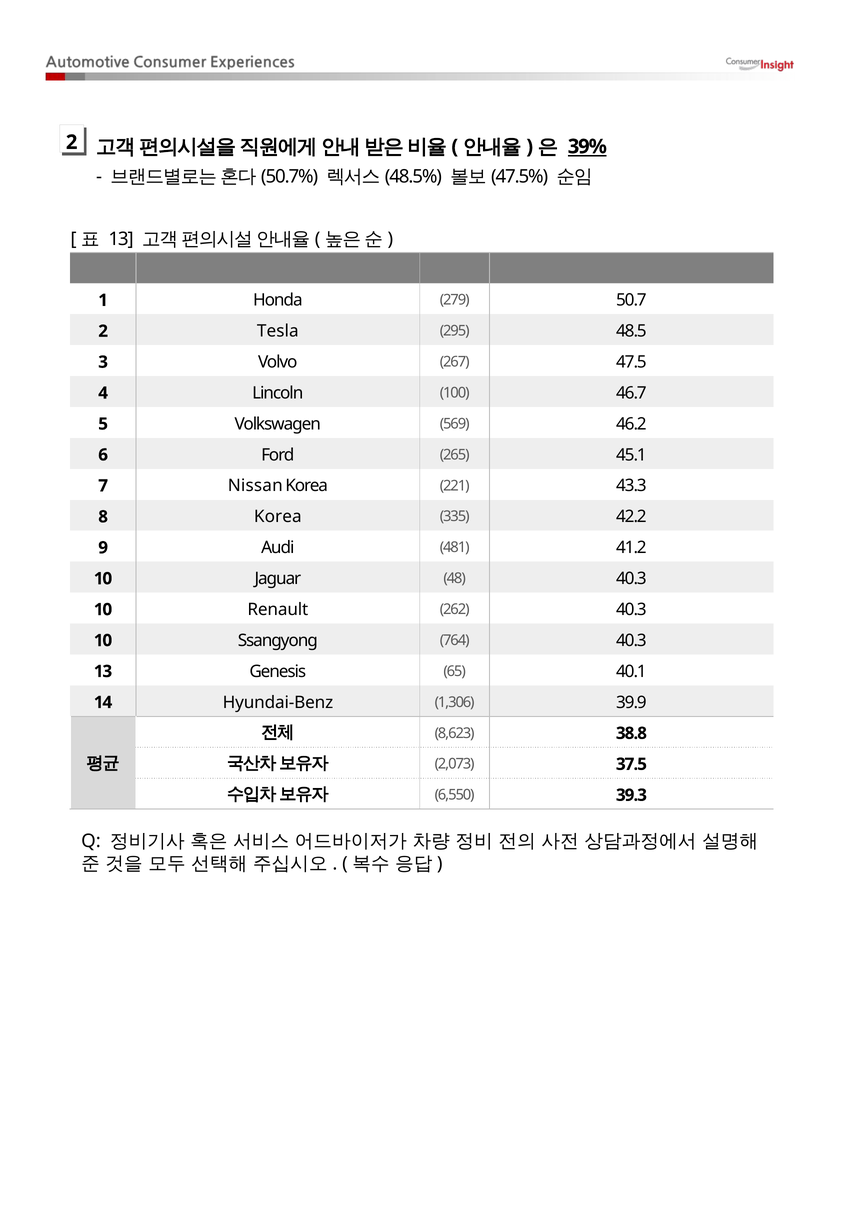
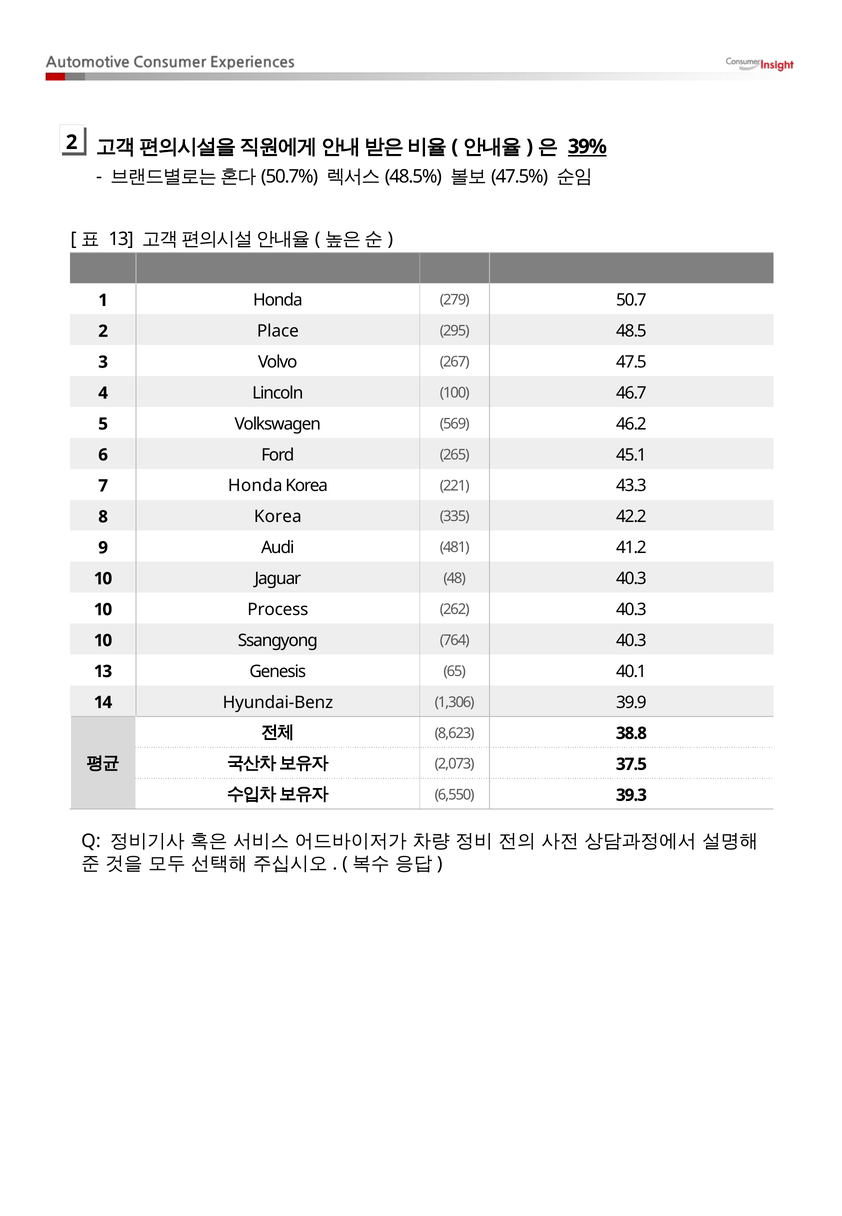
Tesla: Tesla -> Place
7 Nissan: Nissan -> Honda
Renault: Renault -> Process
